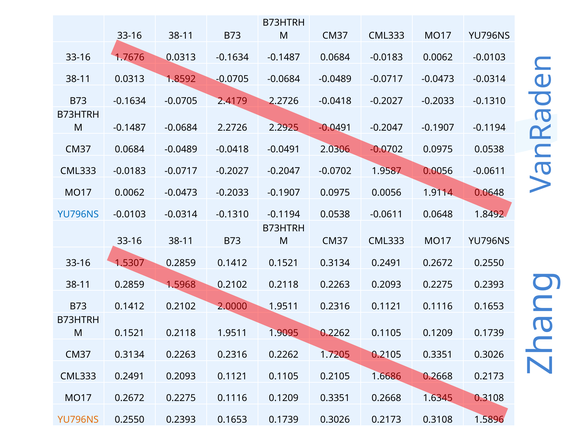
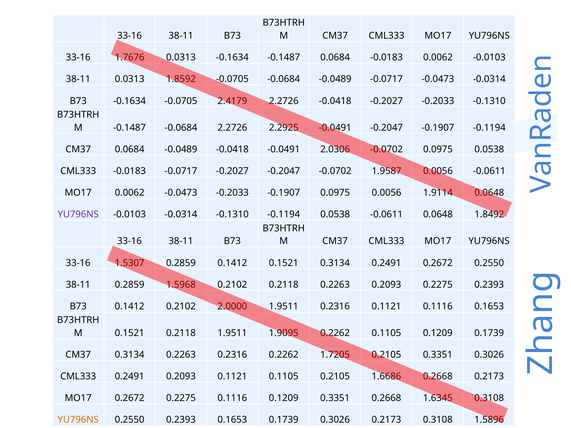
YU796NS at (78, 215) colour: blue -> purple
